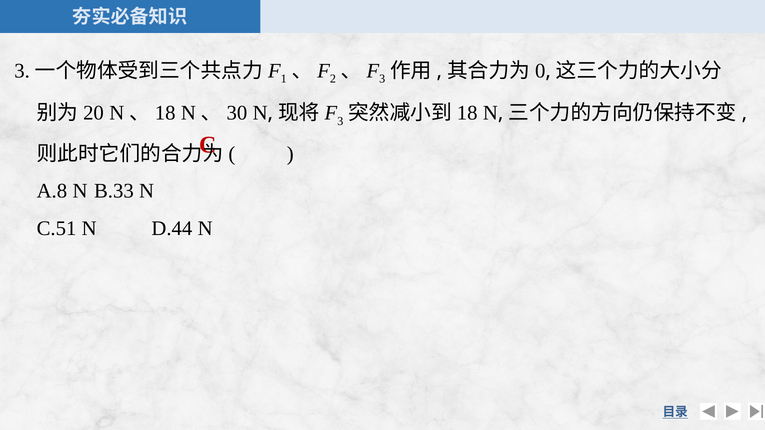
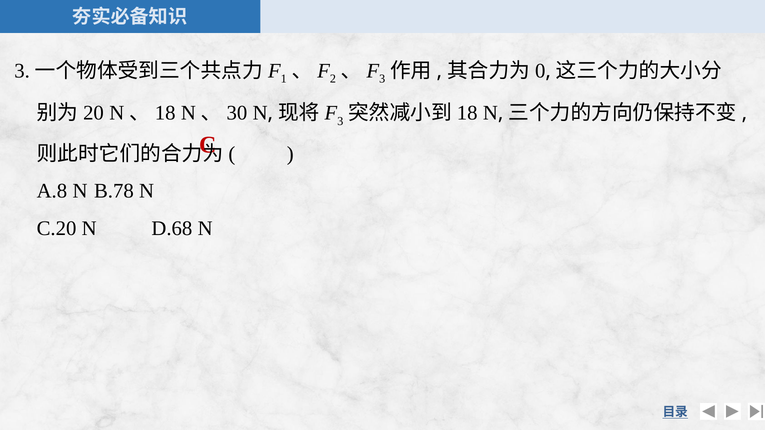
B.33: B.33 -> B.78
C.51: C.51 -> C.20
D.44: D.44 -> D.68
